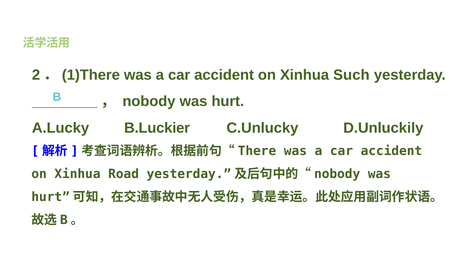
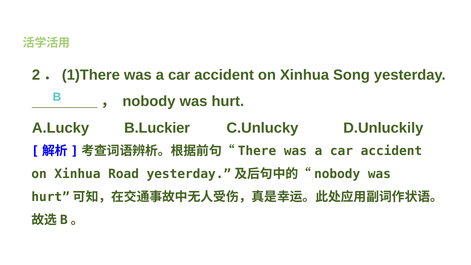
Such: Such -> Song
